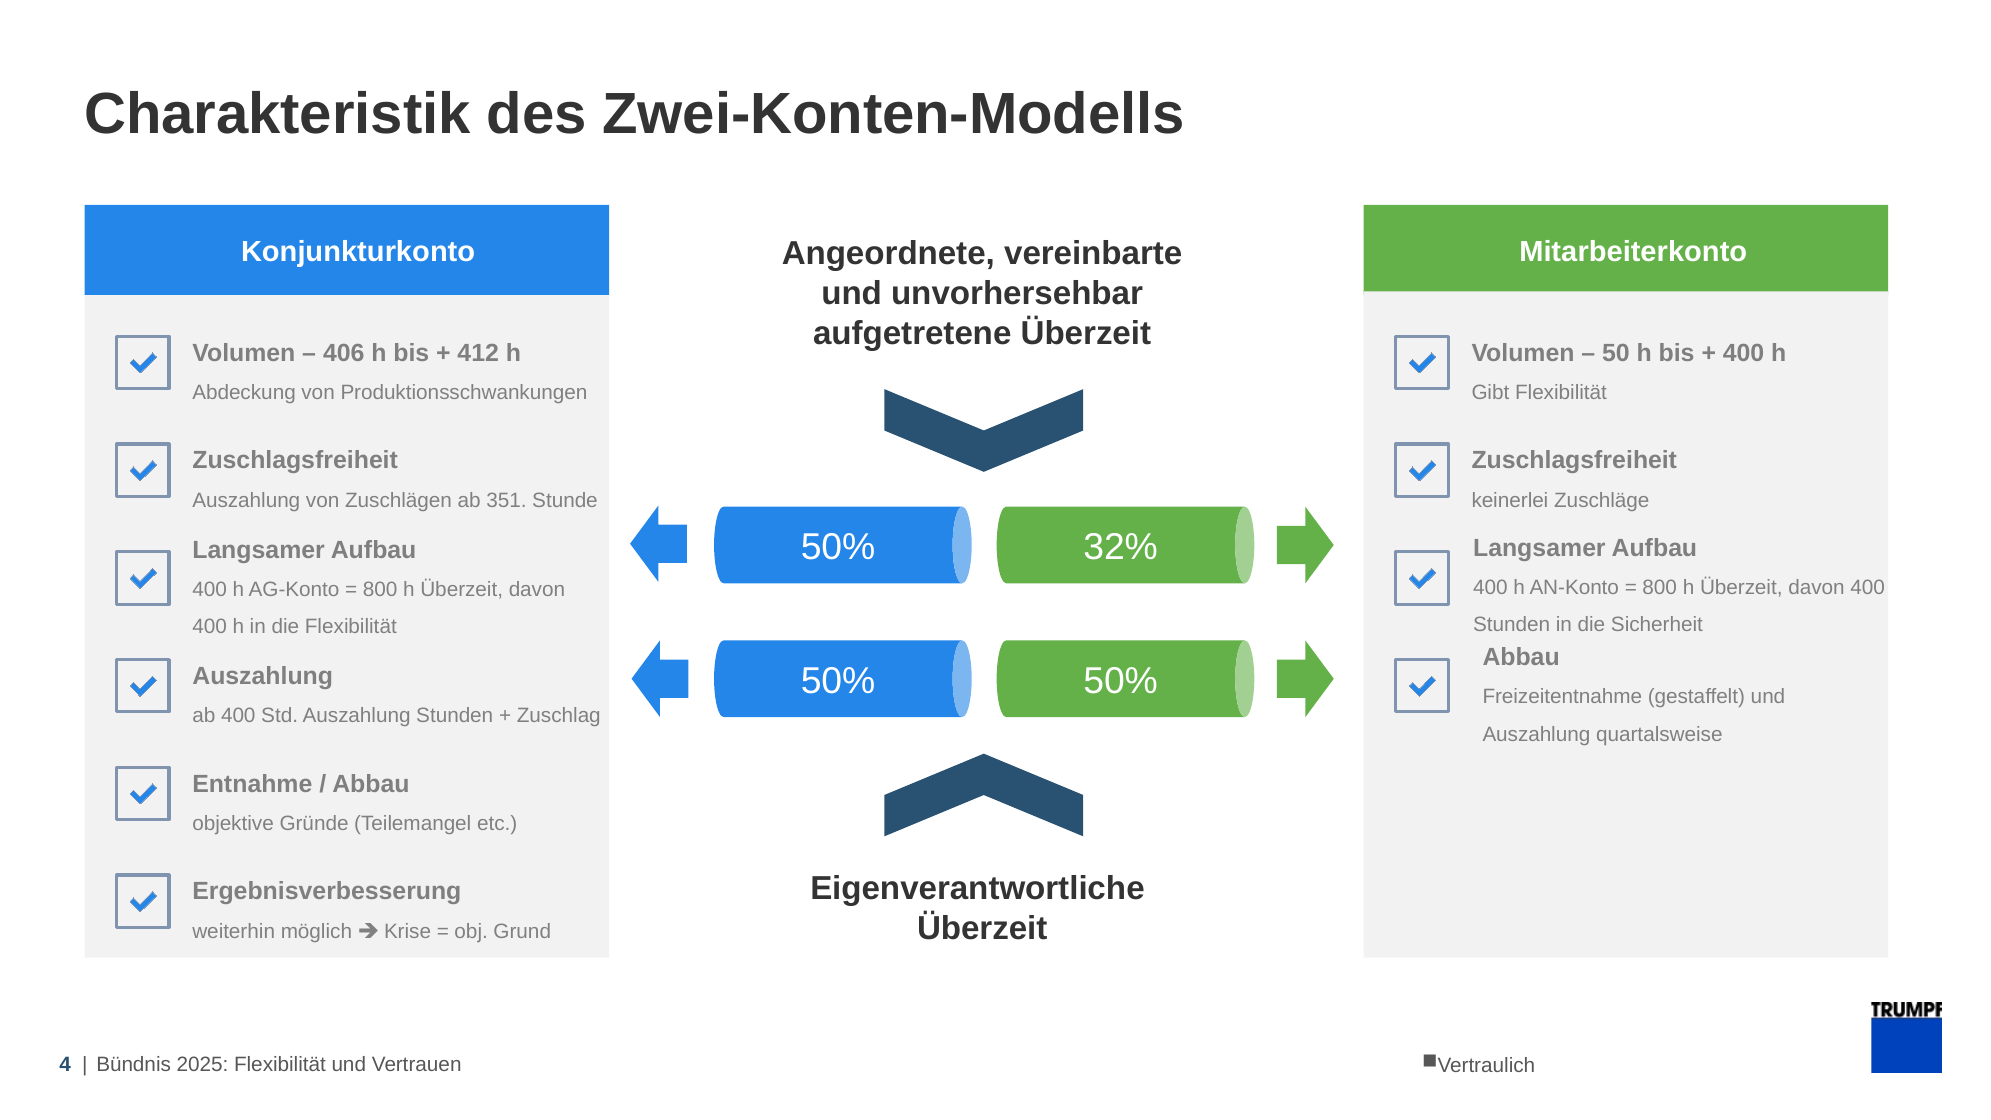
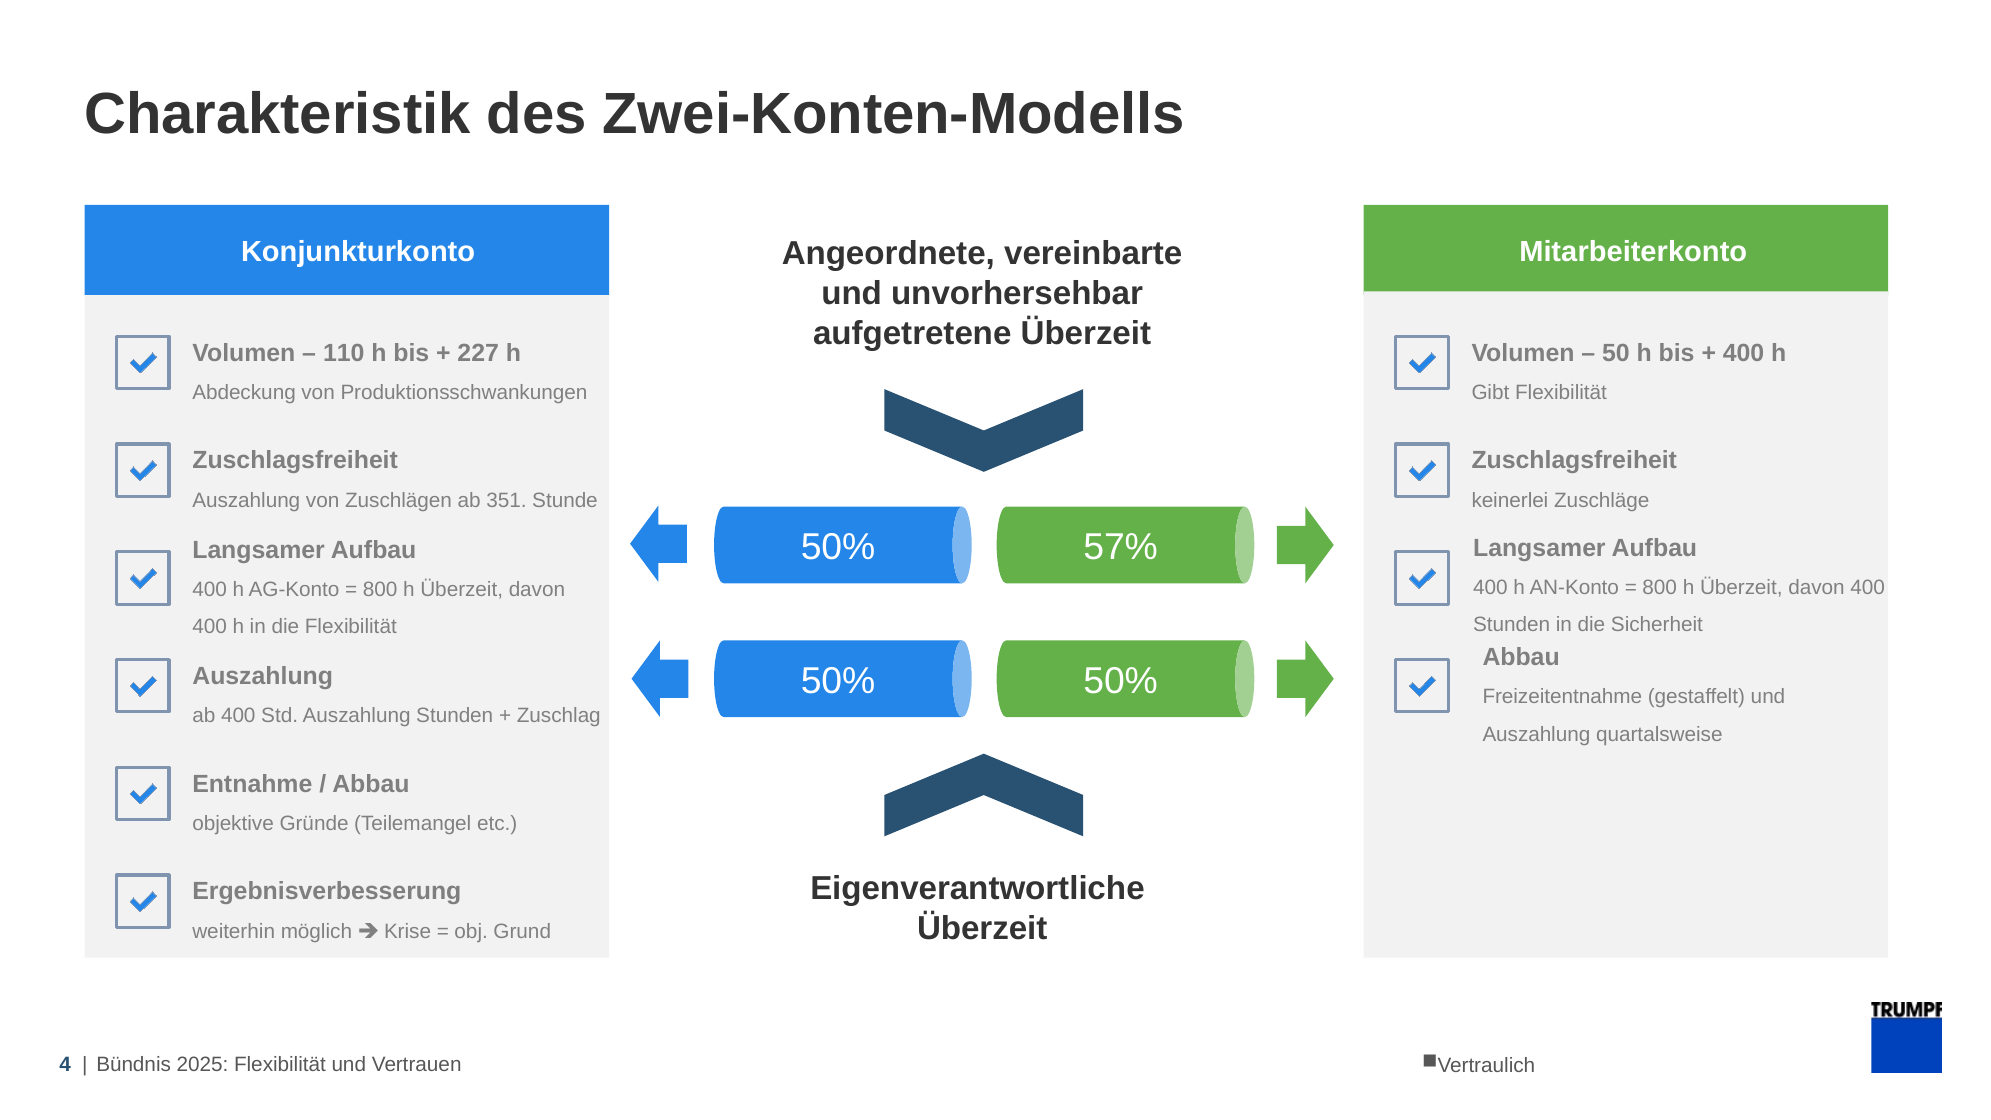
406: 406 -> 110
412: 412 -> 227
32%: 32% -> 57%
